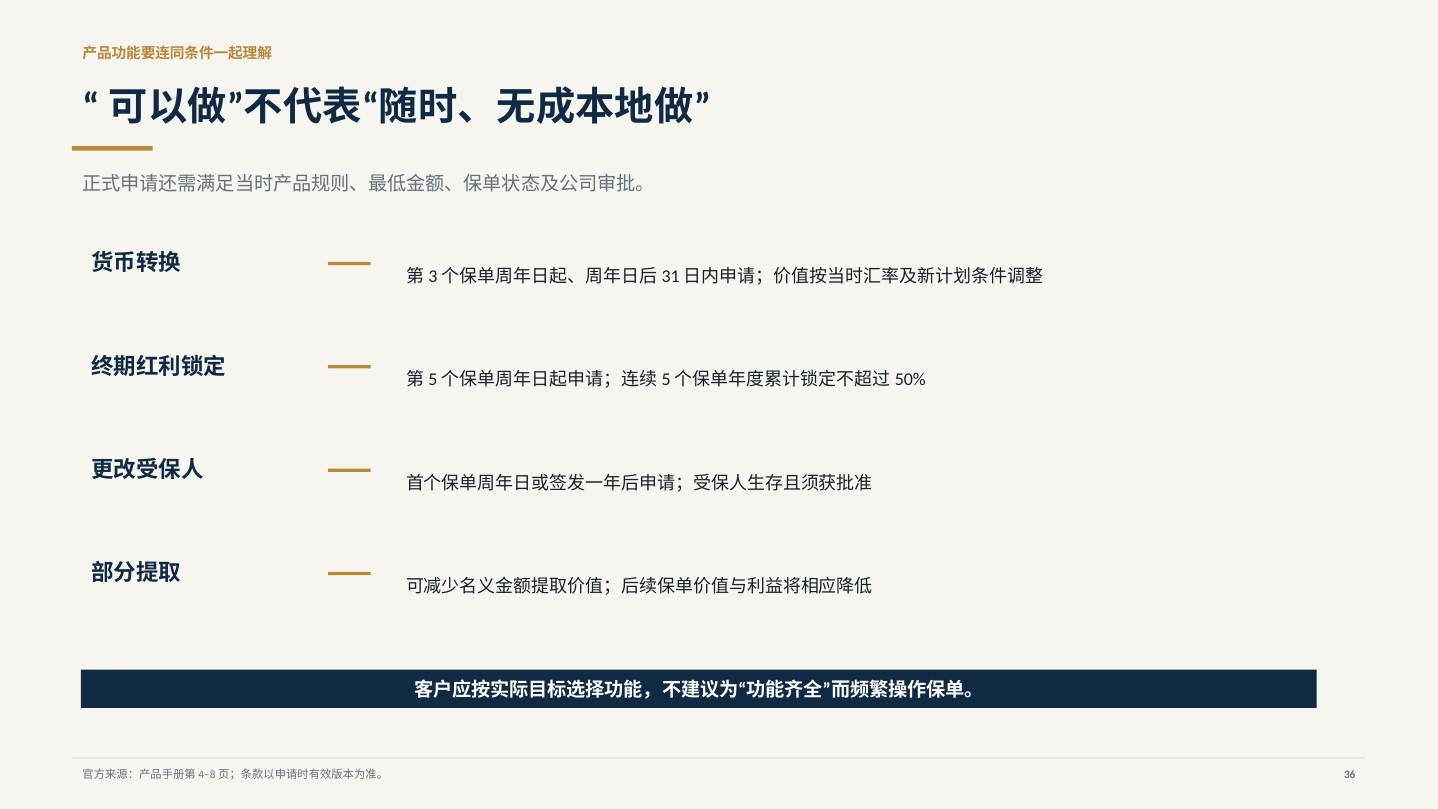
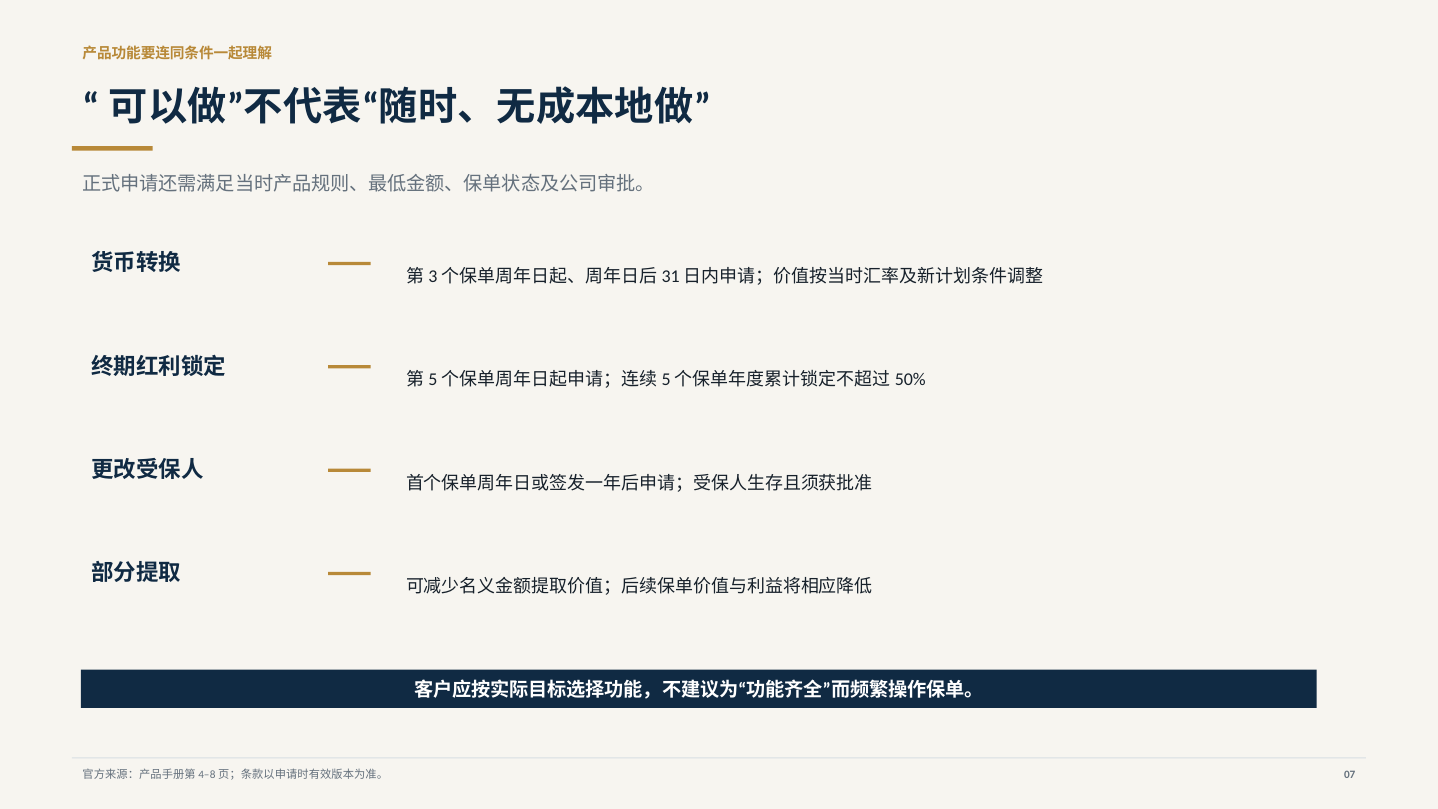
36: 36 -> 07
